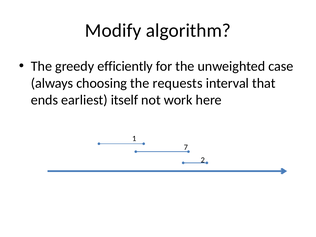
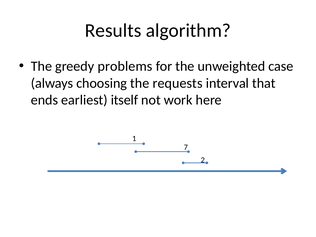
Modify: Modify -> Results
efficiently: efficiently -> problems
